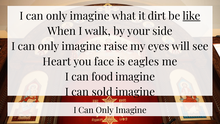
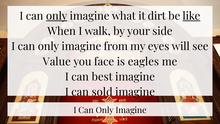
only at (57, 16) underline: none -> present
raise: raise -> from
Heart: Heart -> Value
food: food -> best
